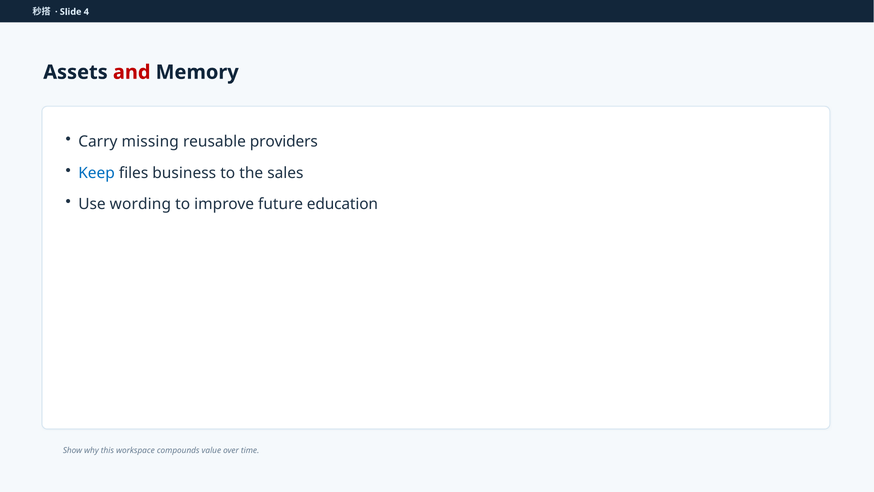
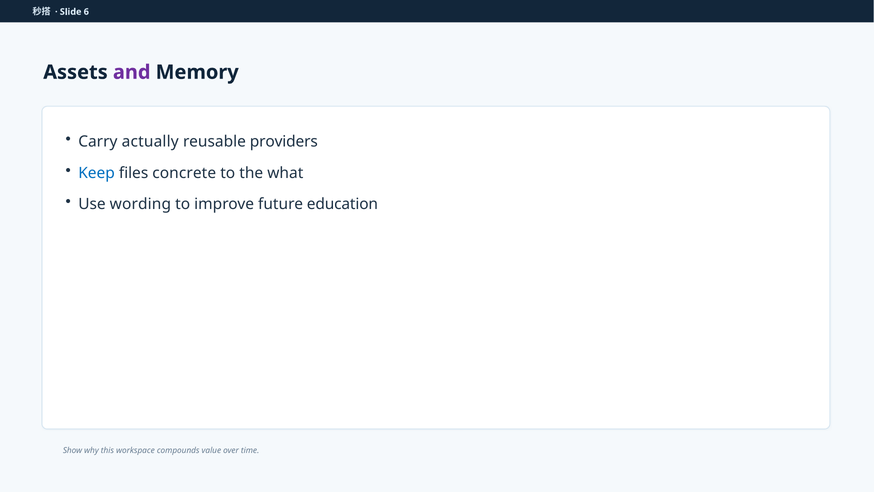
4: 4 -> 6
and colour: red -> purple
missing: missing -> actually
business: business -> concrete
sales: sales -> what
